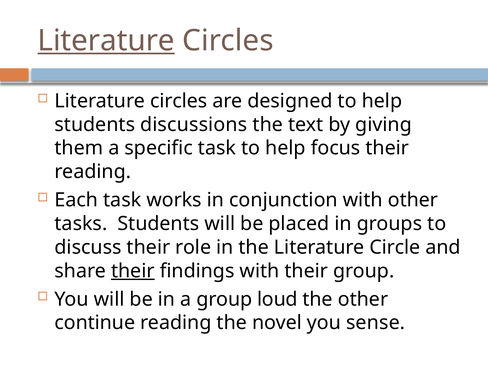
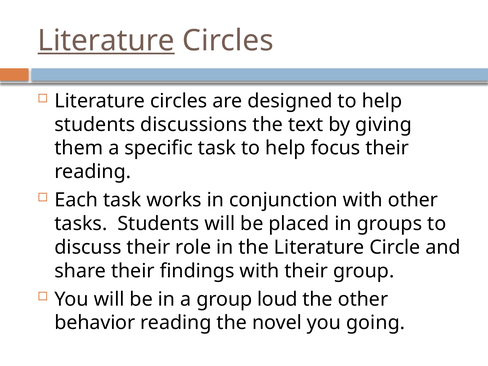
their at (133, 271) underline: present -> none
continue: continue -> behavior
sense: sense -> going
